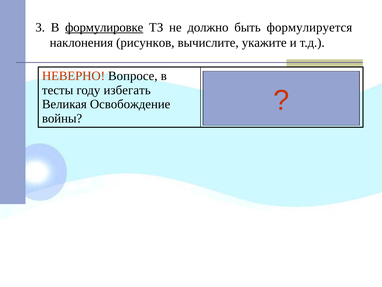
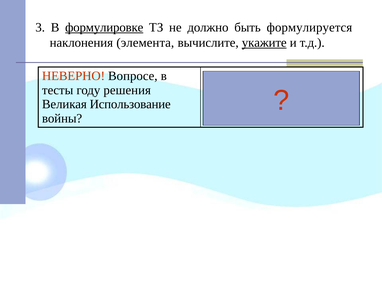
рисунков: рисунков -> элемента
укажите underline: none -> present
избегать: избегать -> решения
Освобождение: Освобождение -> Использование
